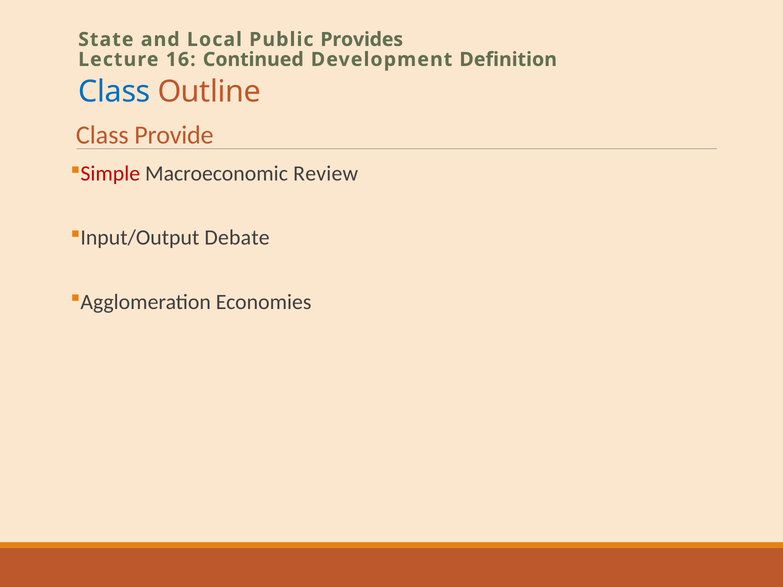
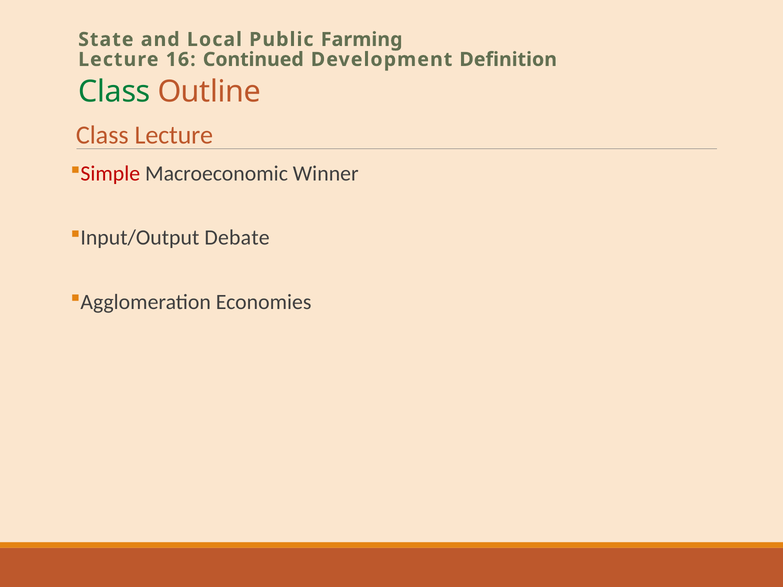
Provides: Provides -> Farming
Class at (114, 92) colour: blue -> green
Class Provide: Provide -> Lecture
Review: Review -> Winner
